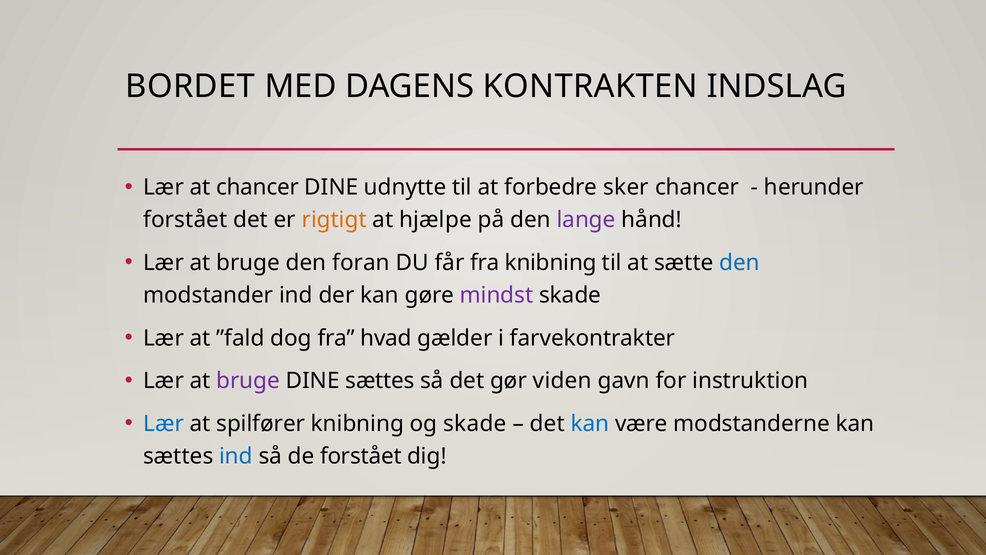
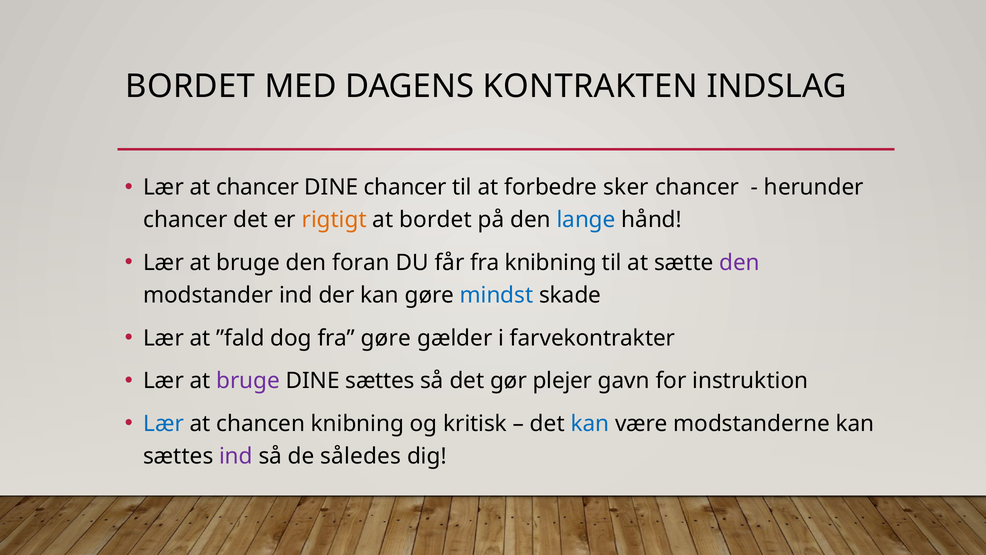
DINE udnytte: udnytte -> chancer
forstået at (185, 220): forstået -> chancer
at hjælpe: hjælpe -> bordet
lange colour: purple -> blue
den at (740, 263) colour: blue -> purple
mindst colour: purple -> blue
fra hvad: hvad -> gøre
viden: viden -> plejer
spilfører: spilfører -> chancen
og skade: skade -> kritisk
ind at (236, 456) colour: blue -> purple
de forstået: forstået -> således
